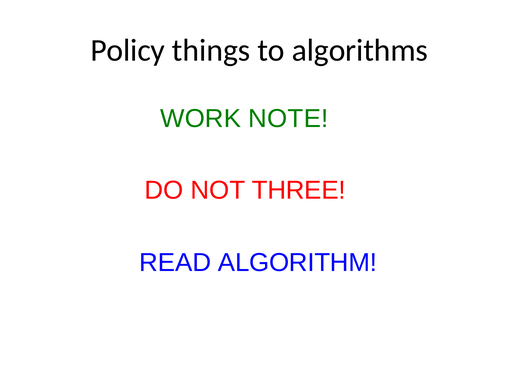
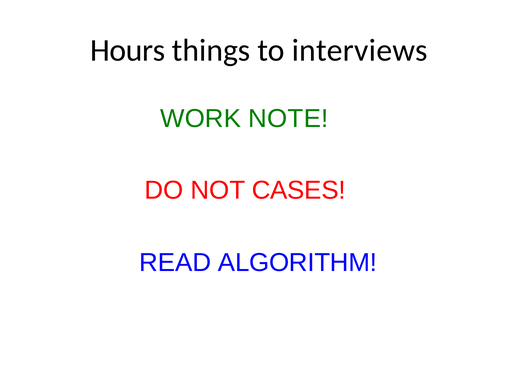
Policy: Policy -> Hours
algorithms: algorithms -> interviews
THREE: THREE -> CASES
